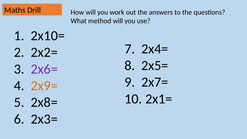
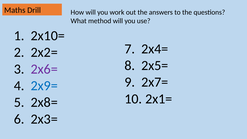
2x9= colour: orange -> blue
